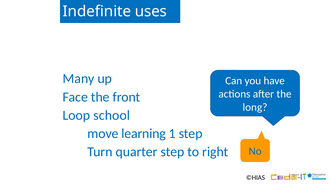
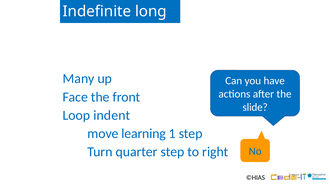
uses: uses -> long
long: long -> slide
school: school -> indent
